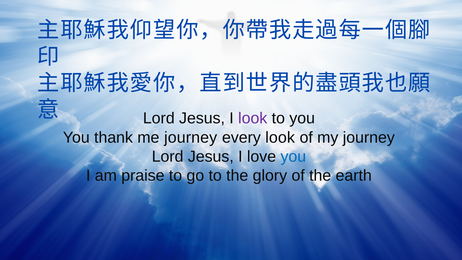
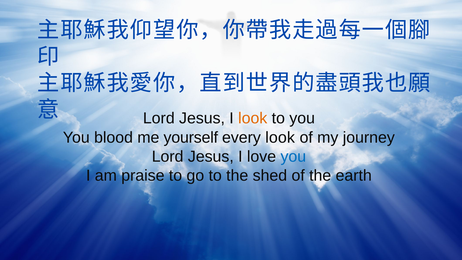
look at (253, 118) colour: purple -> orange
thank: thank -> blood
me journey: journey -> yourself
glory: glory -> shed
